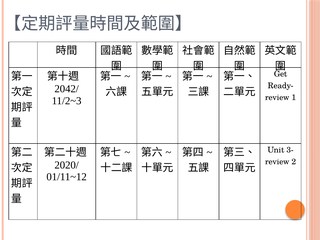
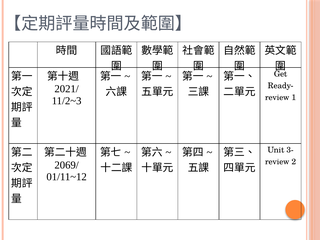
2042/: 2042/ -> 2021/
2020/: 2020/ -> 2069/
